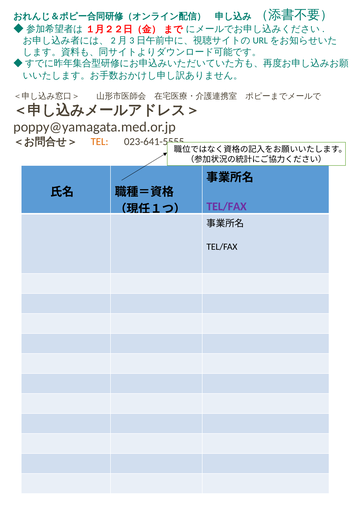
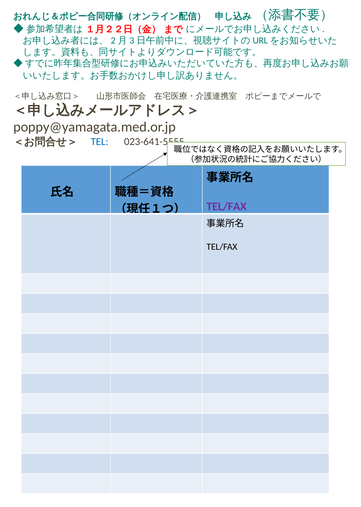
TEL colour: orange -> blue
